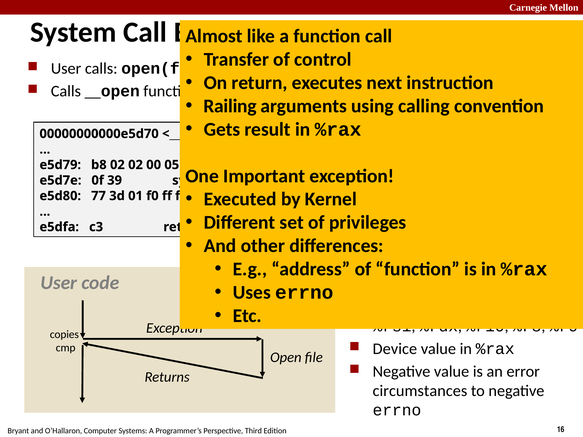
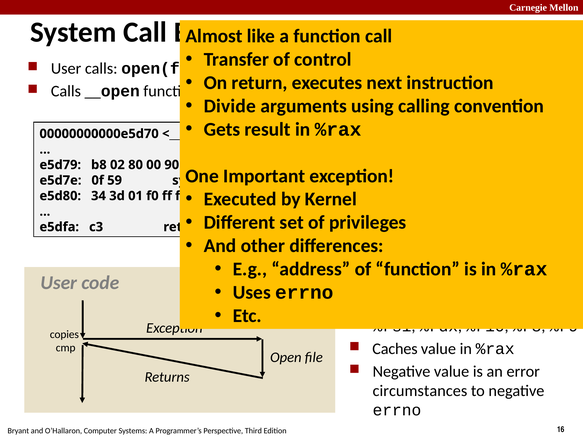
Railing: Railing -> Divide
02 02: 02 -> 80
05: 05 -> 90
39: 39 -> 59
77: 77 -> 34
Device: Device -> Caches
